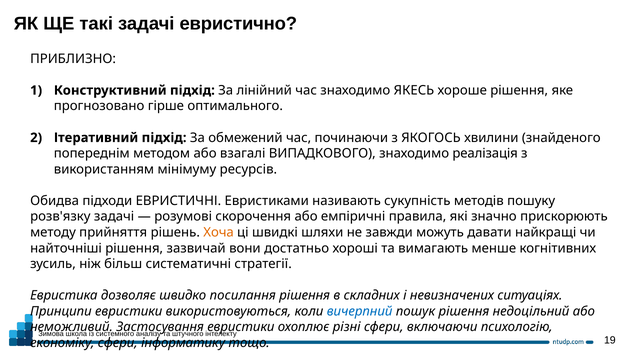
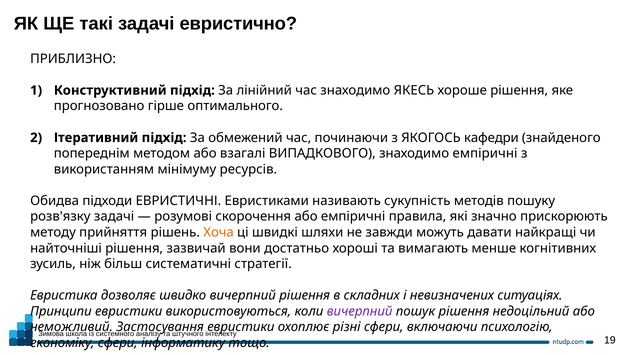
хвилини: хвилини -> кафедри
знаходимо реалізація: реалізація -> емпіричні
швидко посилання: посилання -> вичерпний
вичерпний at (360, 312) colour: blue -> purple
